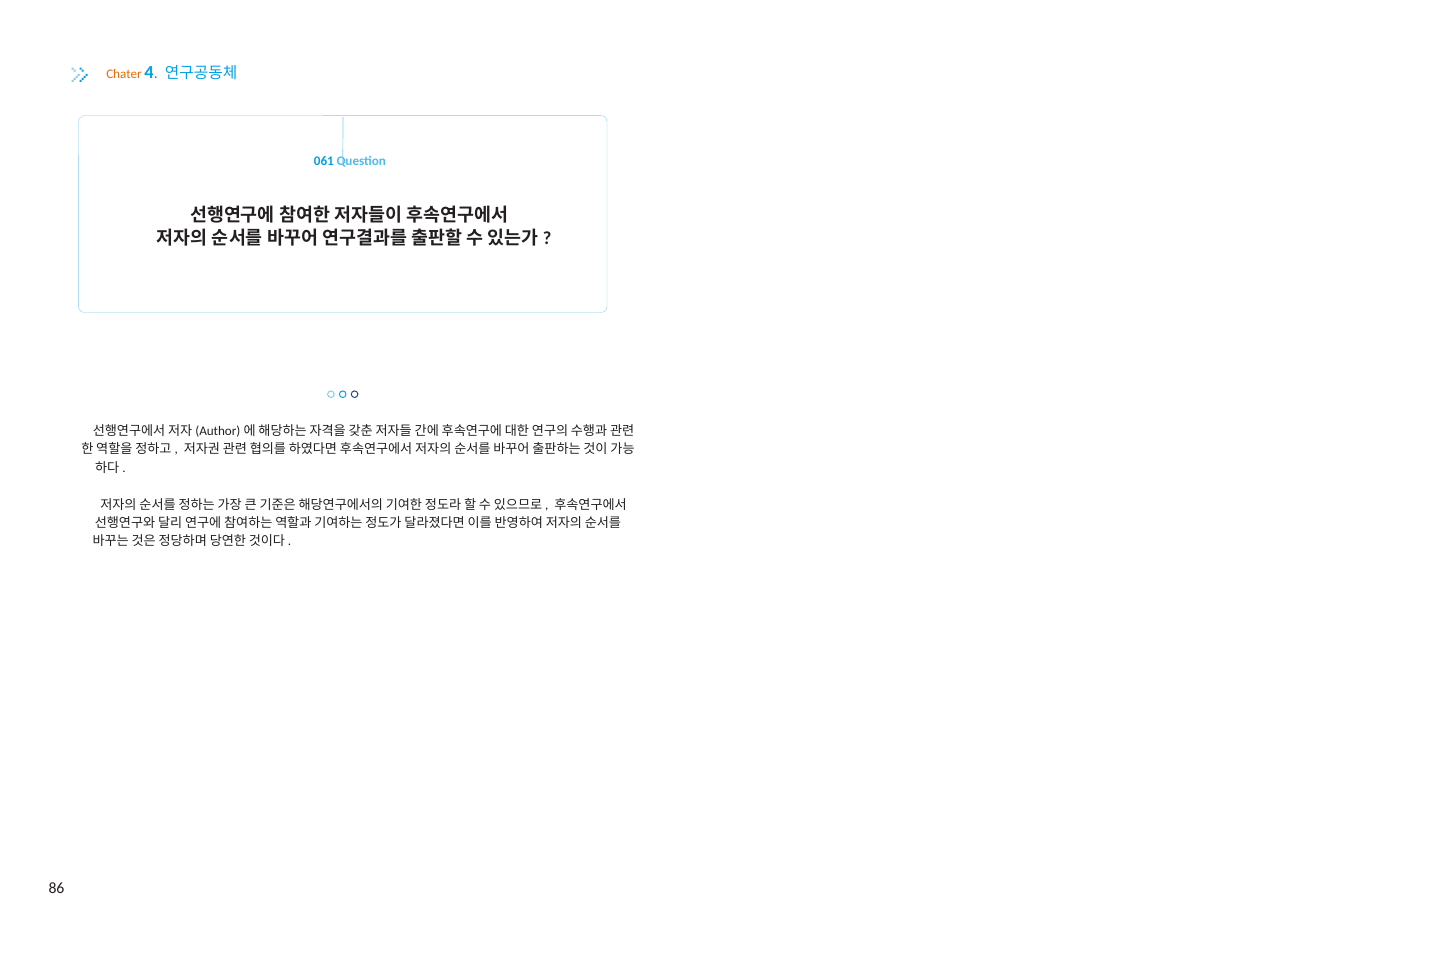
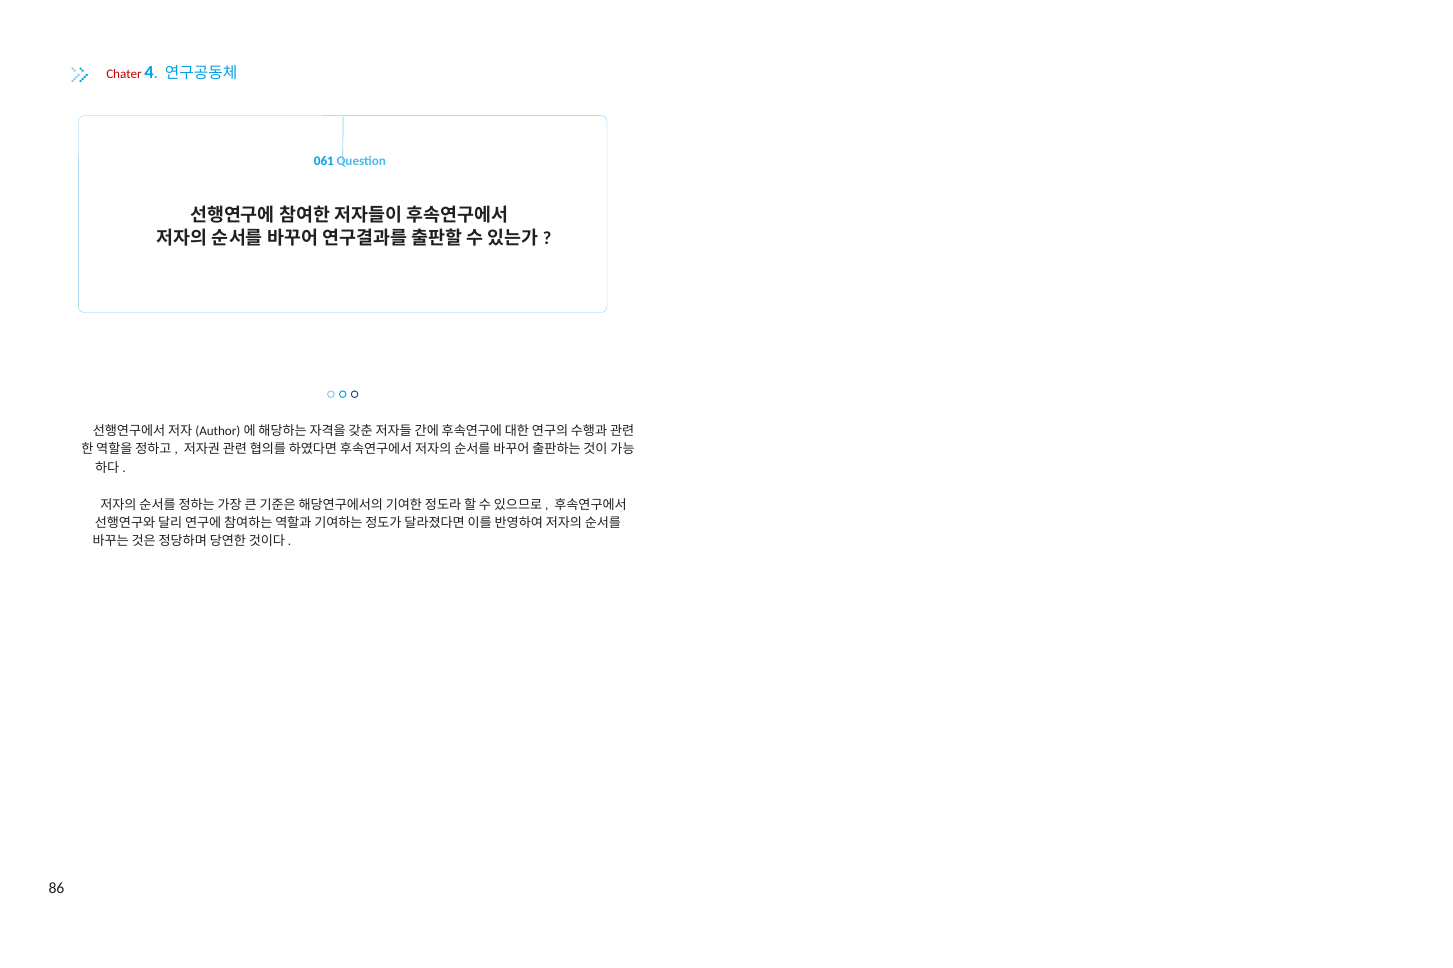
Chater colour: orange -> red
